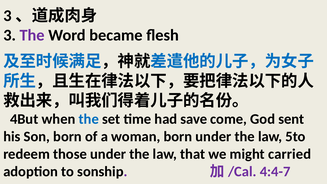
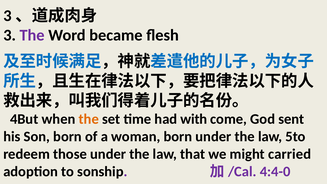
the at (89, 119) colour: blue -> orange
save: save -> with
4:4-7: 4:4-7 -> 4:4-0
